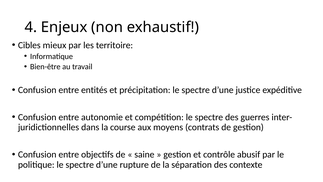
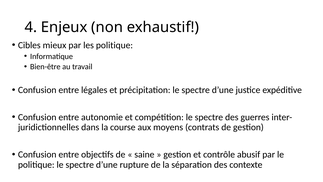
les territoire: territoire -> politique
entités: entités -> légales
